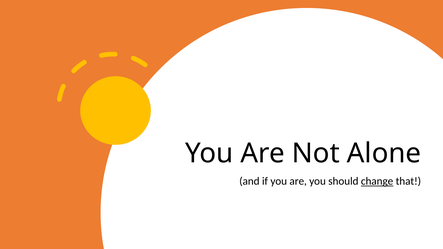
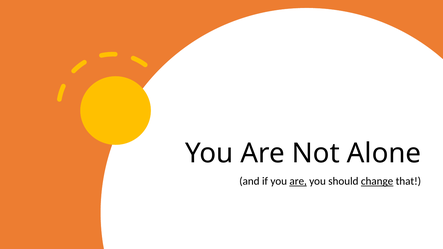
are at (298, 181) underline: none -> present
